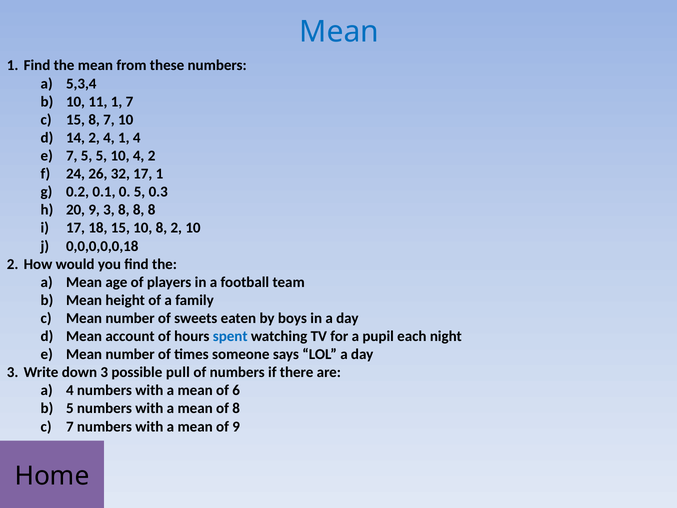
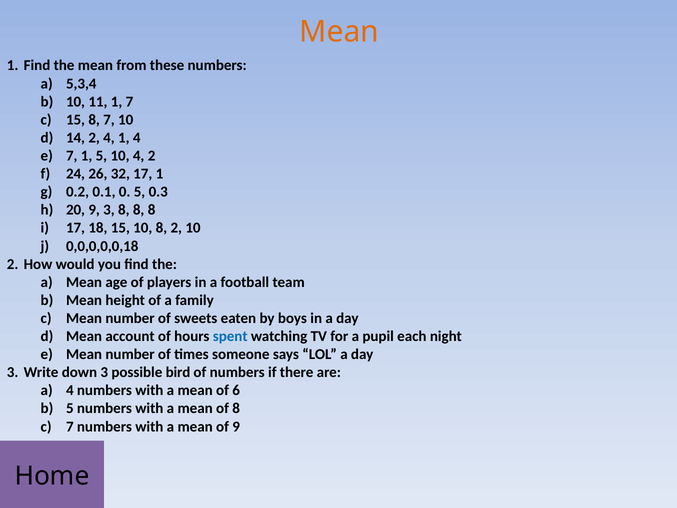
Mean at (339, 32) colour: blue -> orange
7 5: 5 -> 1
pull: pull -> bird
